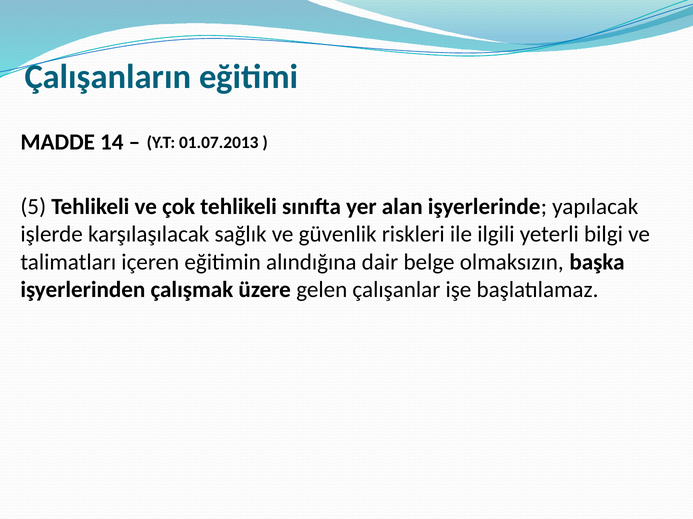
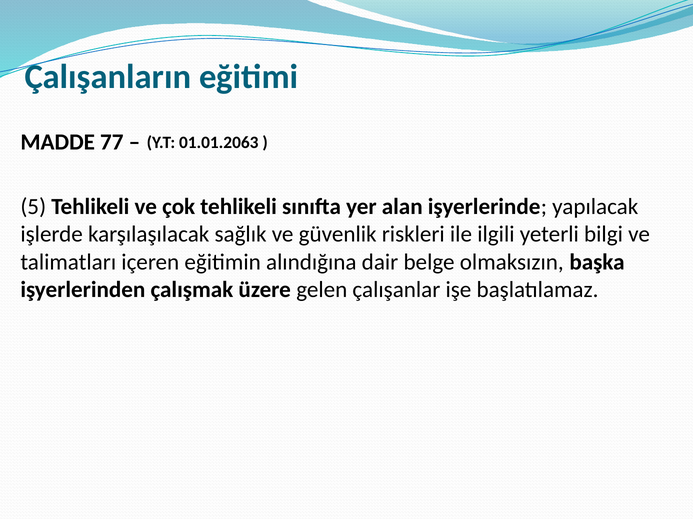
14: 14 -> 77
01.07.2013: 01.07.2013 -> 01.01.2063
